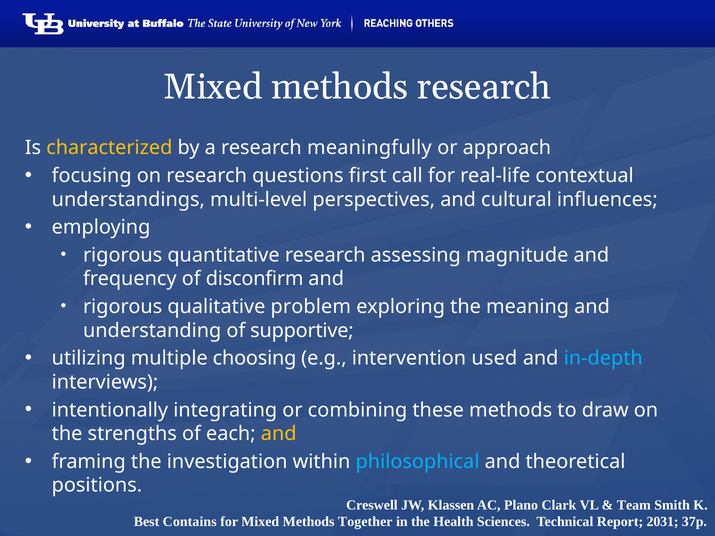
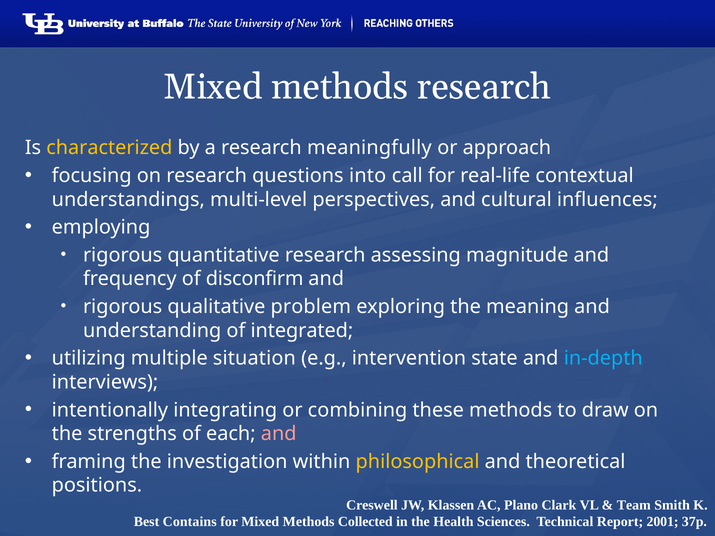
first: first -> into
supportive: supportive -> integrated
choosing: choosing -> situation
used: used -> state
and at (279, 434) colour: yellow -> pink
philosophical colour: light blue -> yellow
Together: Together -> Collected
2031: 2031 -> 2001
